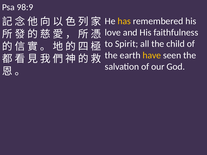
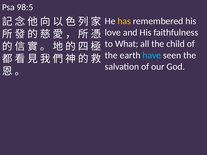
98:9: 98:9 -> 98:5
Spirit: Spirit -> What
have colour: yellow -> light blue
